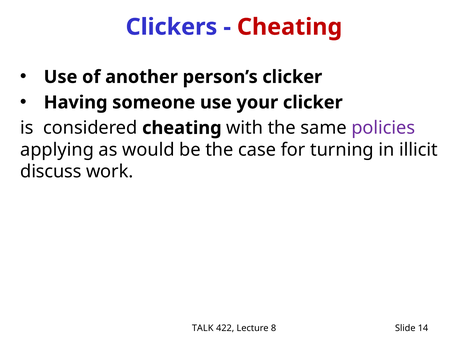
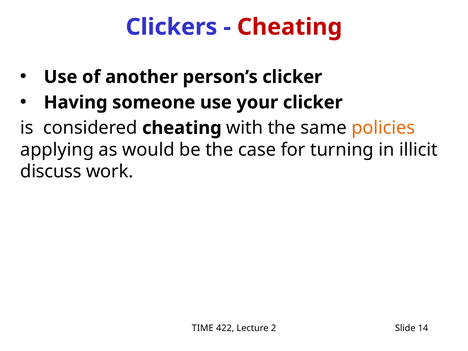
policies colour: purple -> orange
TALK: TALK -> TIME
8: 8 -> 2
